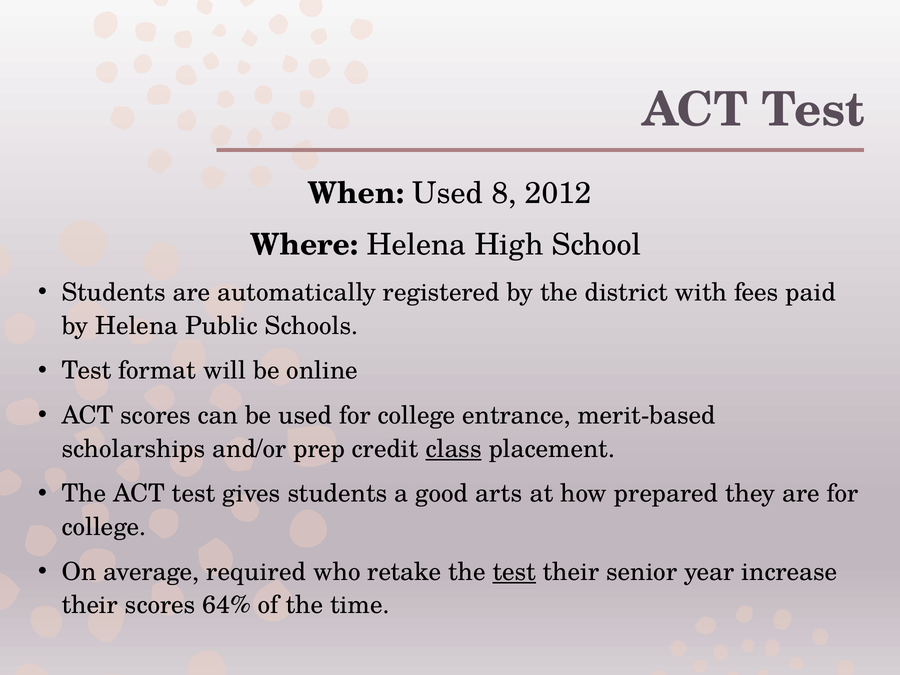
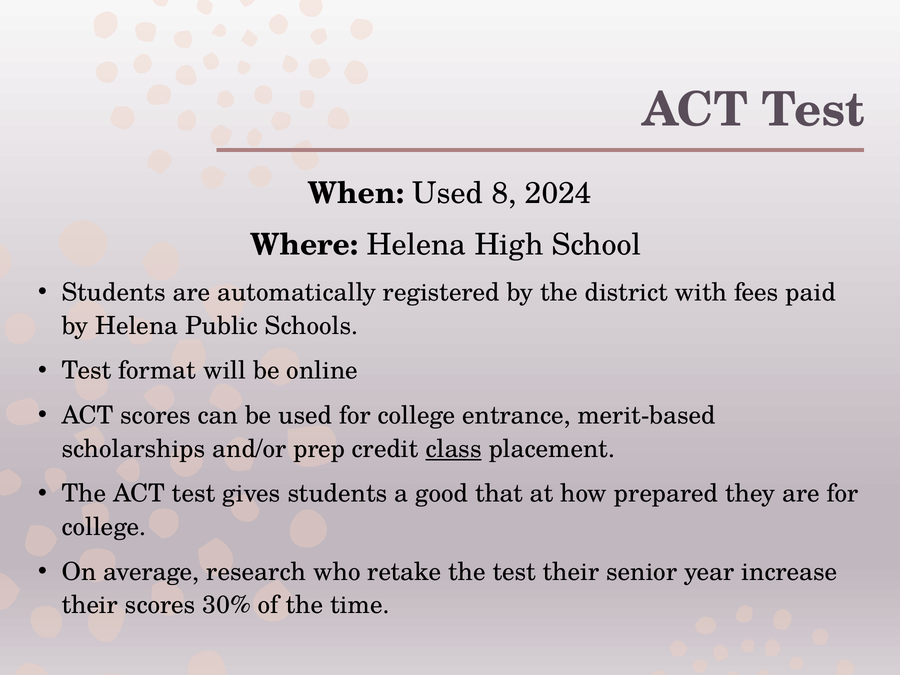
2012: 2012 -> 2024
arts: arts -> that
required: required -> research
test at (514, 572) underline: present -> none
64%: 64% -> 30%
